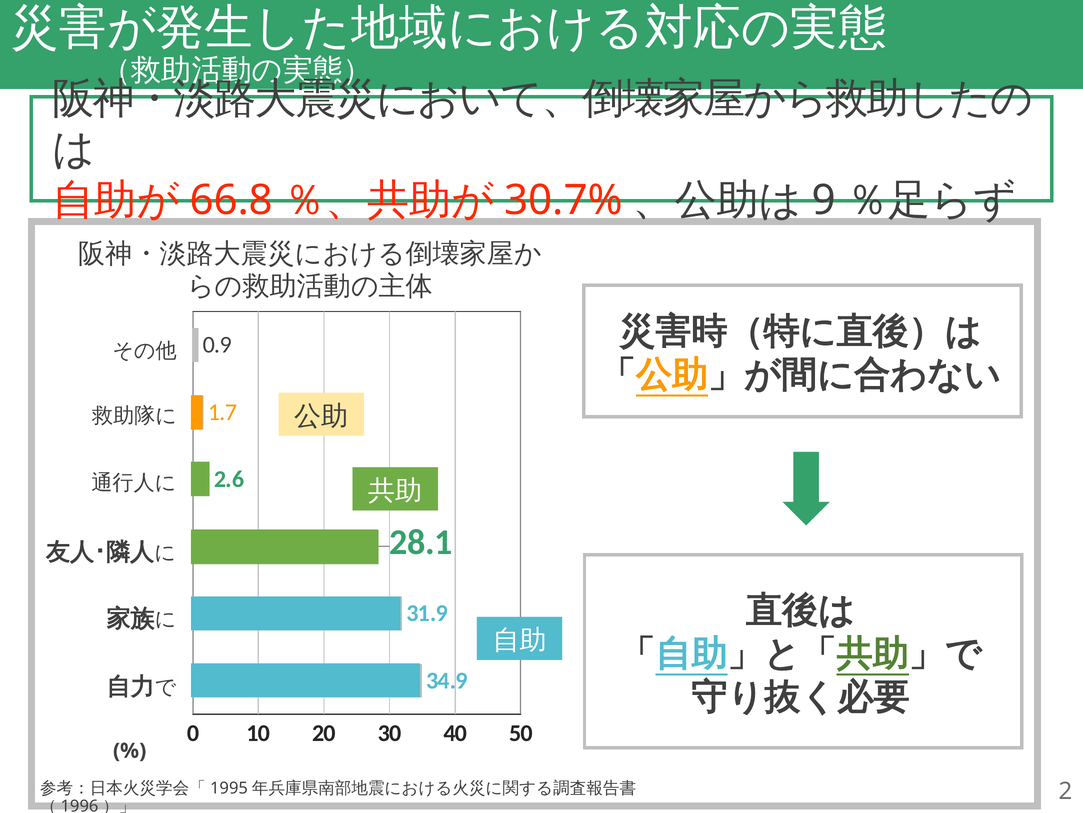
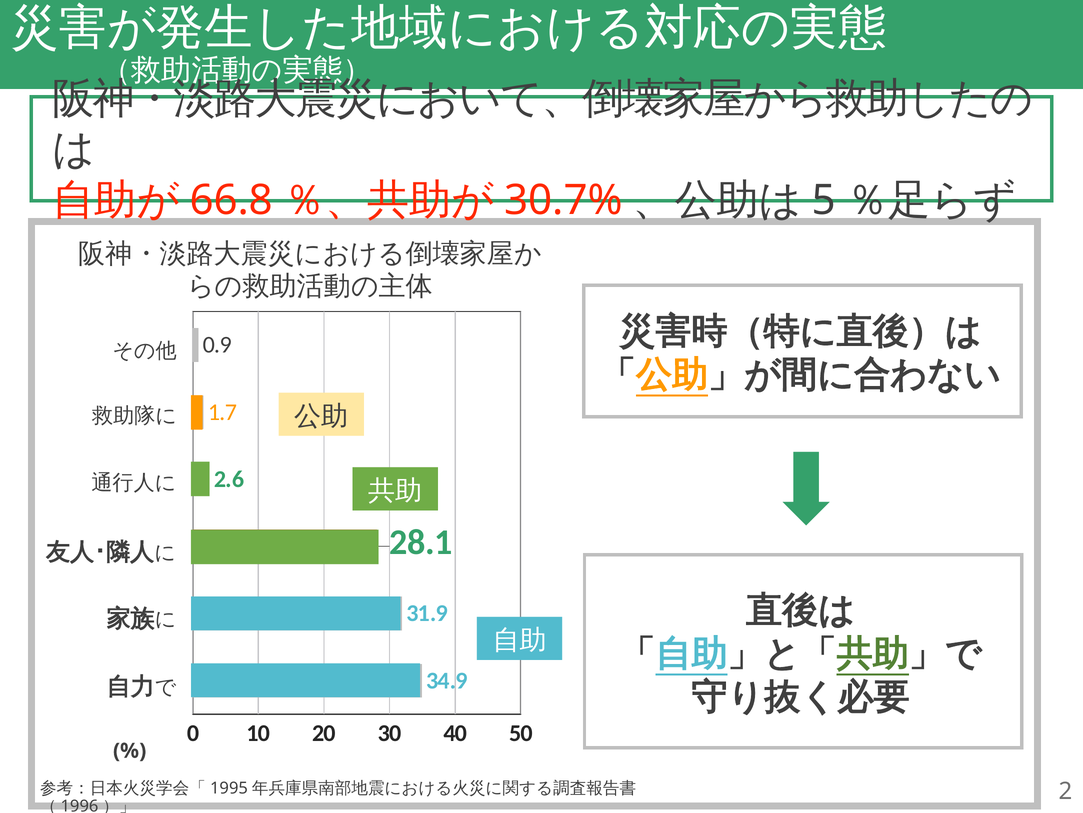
9: 9 -> 5
